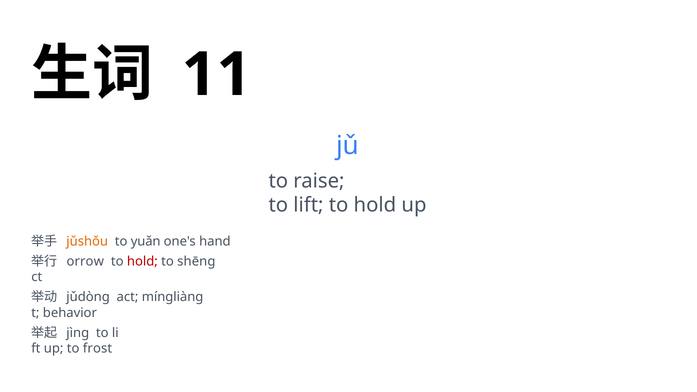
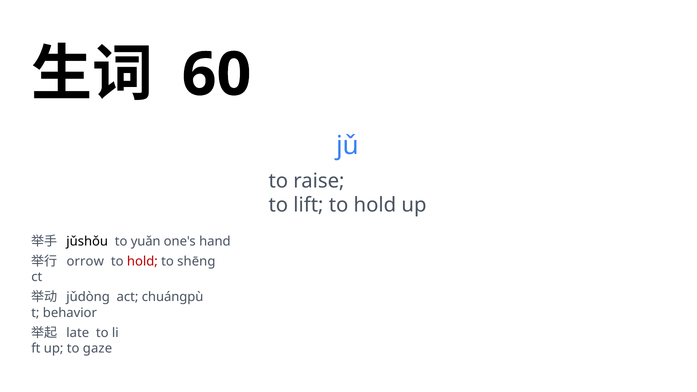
11: 11 -> 60
jǔshǒu colour: orange -> black
míngliàng: míngliàng -> chuángpù
jìng: jìng -> late
frost: frost -> gaze
